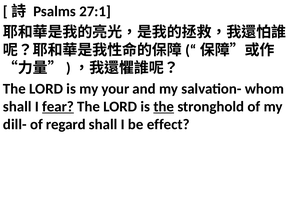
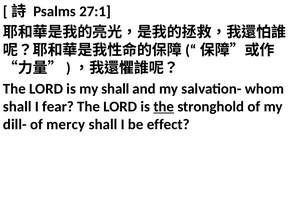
my your: your -> shall
fear underline: present -> none
regard: regard -> mercy
